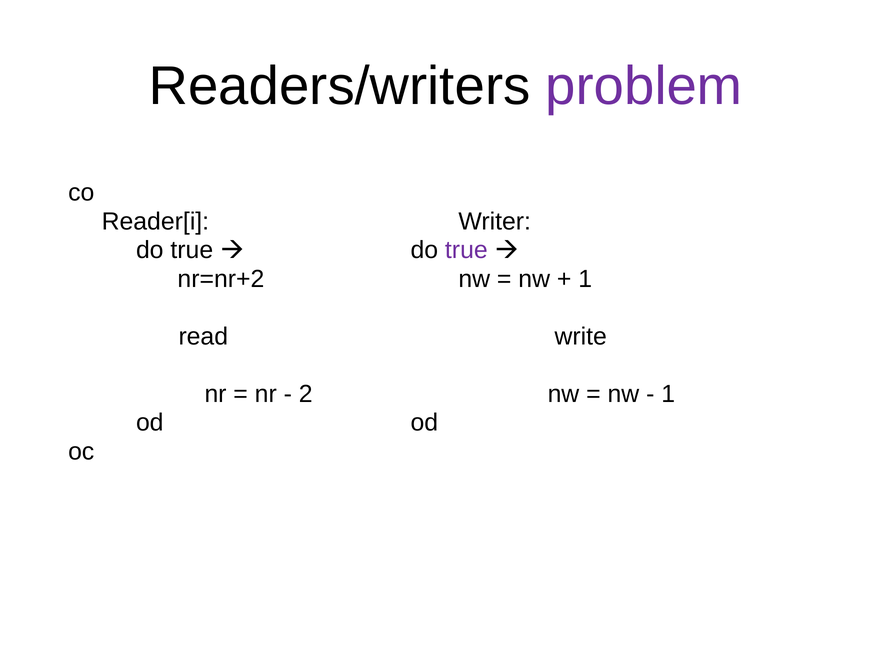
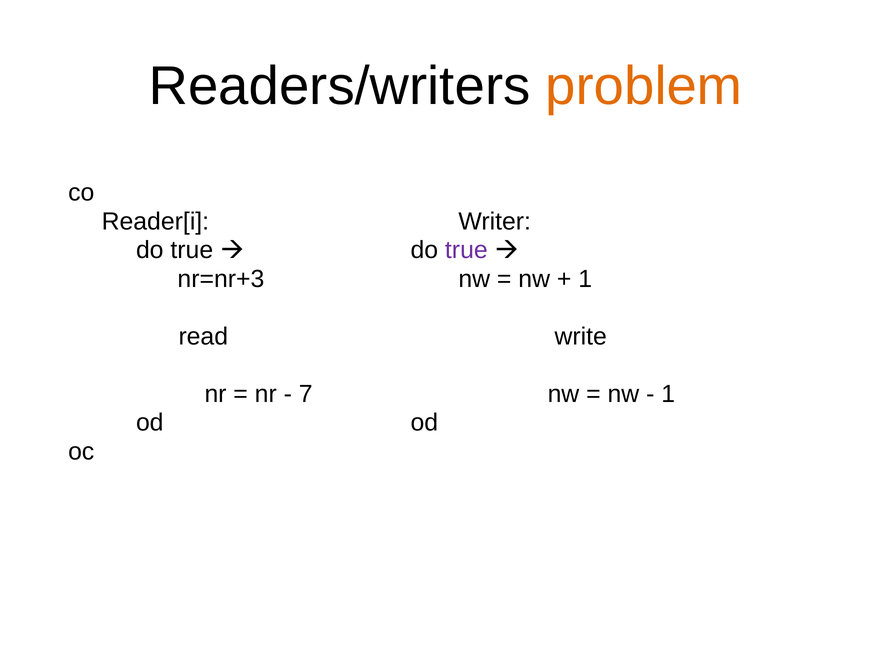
problem colour: purple -> orange
nr=nr+2: nr=nr+2 -> nr=nr+3
2: 2 -> 7
